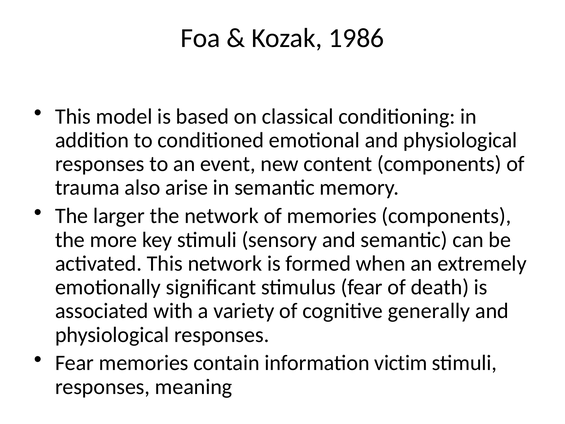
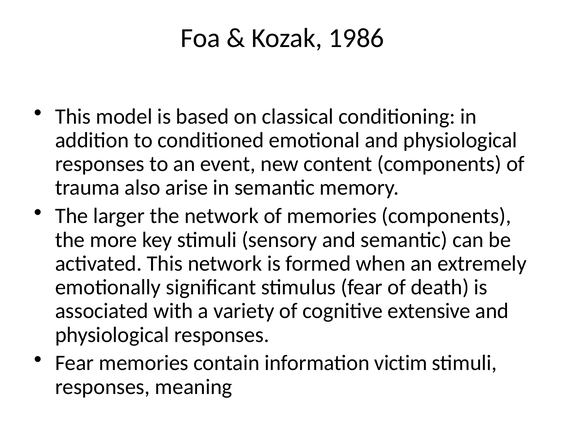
generally: generally -> extensive
